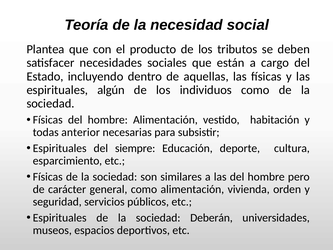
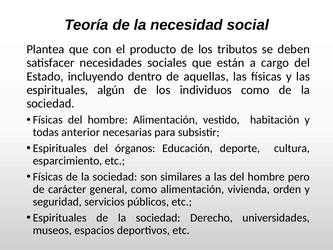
siempre: siempre -> órganos
Deberán: Deberán -> Derecho
